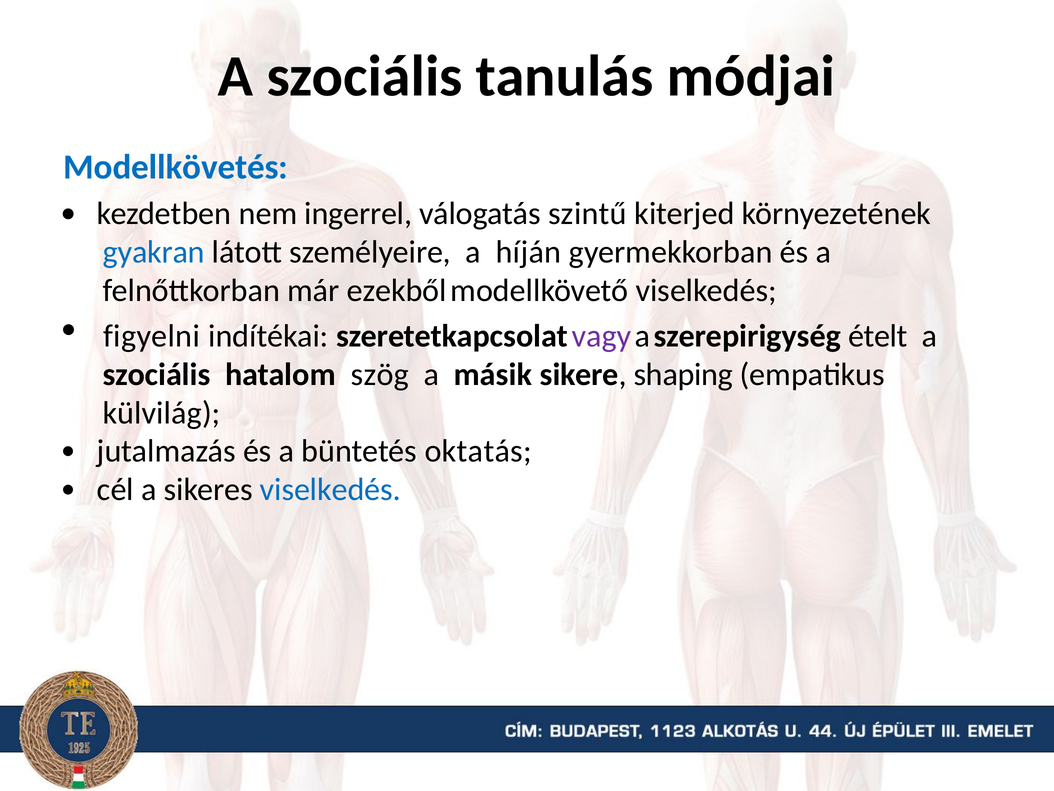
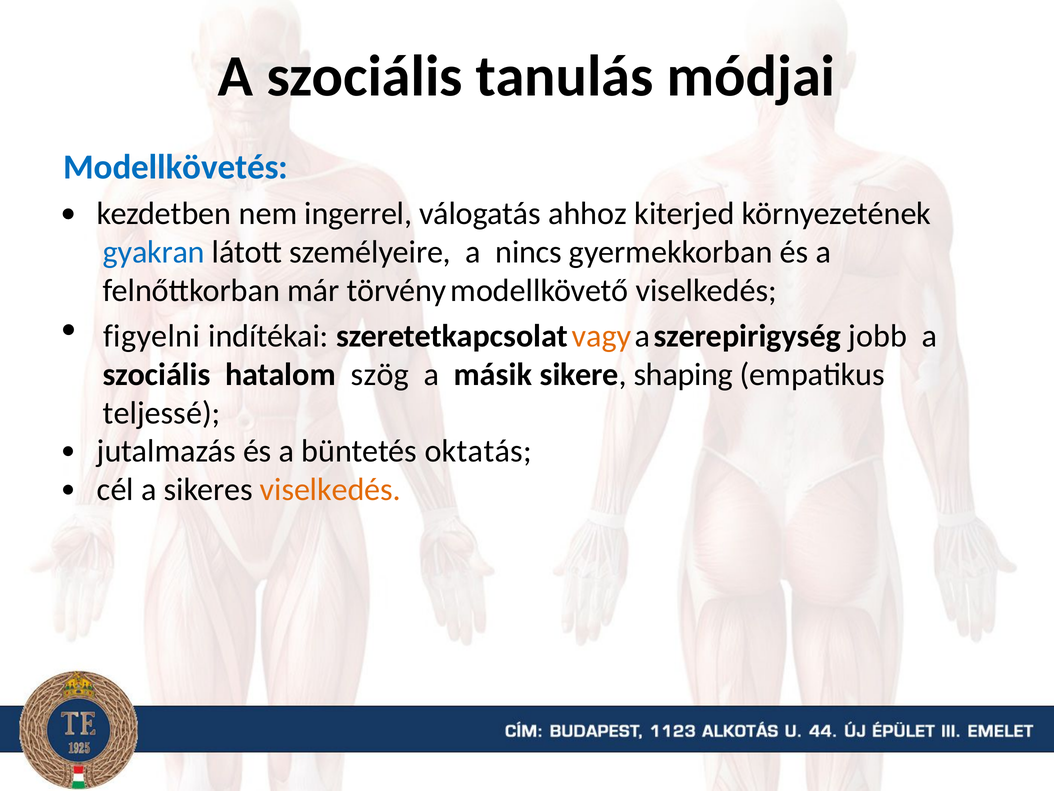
szintű: szintű -> ahhoz
híján: híján -> nincs
ezekből: ezekből -> törvény
vagy colour: purple -> orange
ételt: ételt -> jobb
külvilág: külvilág -> teljessé
viselkedés at (330, 489) colour: blue -> orange
